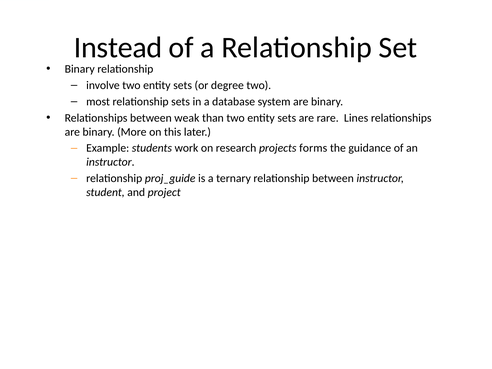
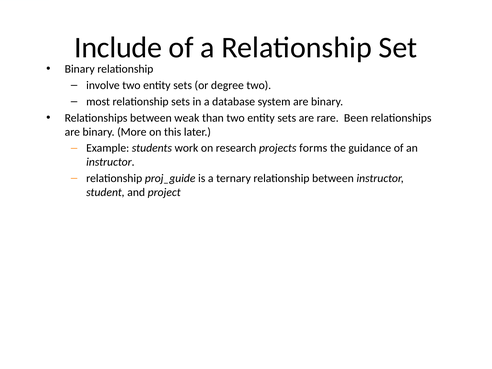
Instead: Instead -> Include
Lines: Lines -> Been
